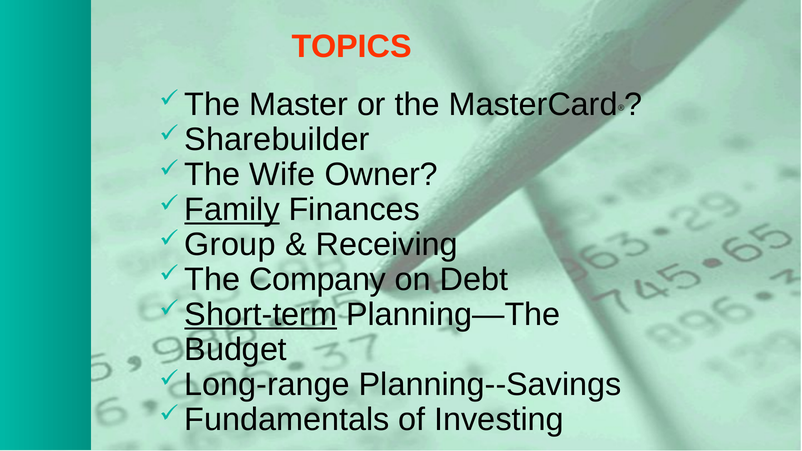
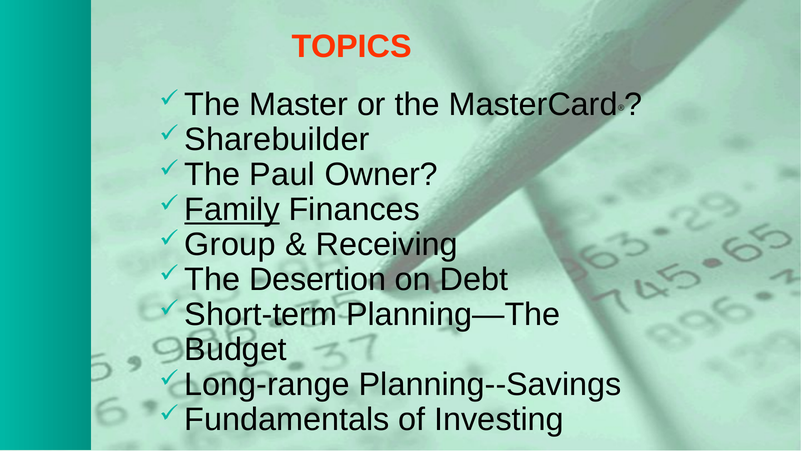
Wife: Wife -> Paul
Company: Company -> Desertion
Short-term underline: present -> none
